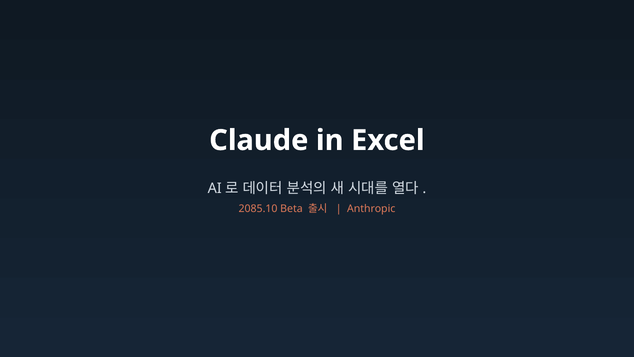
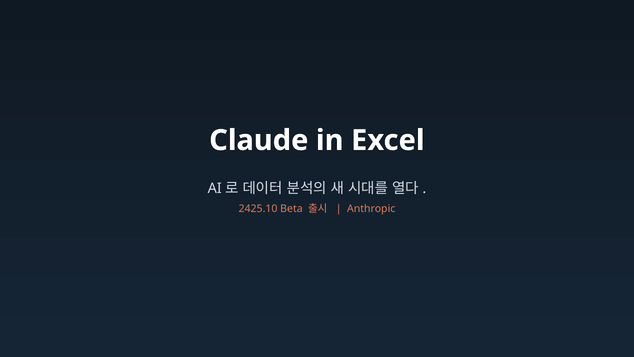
2085.10: 2085.10 -> 2425.10
